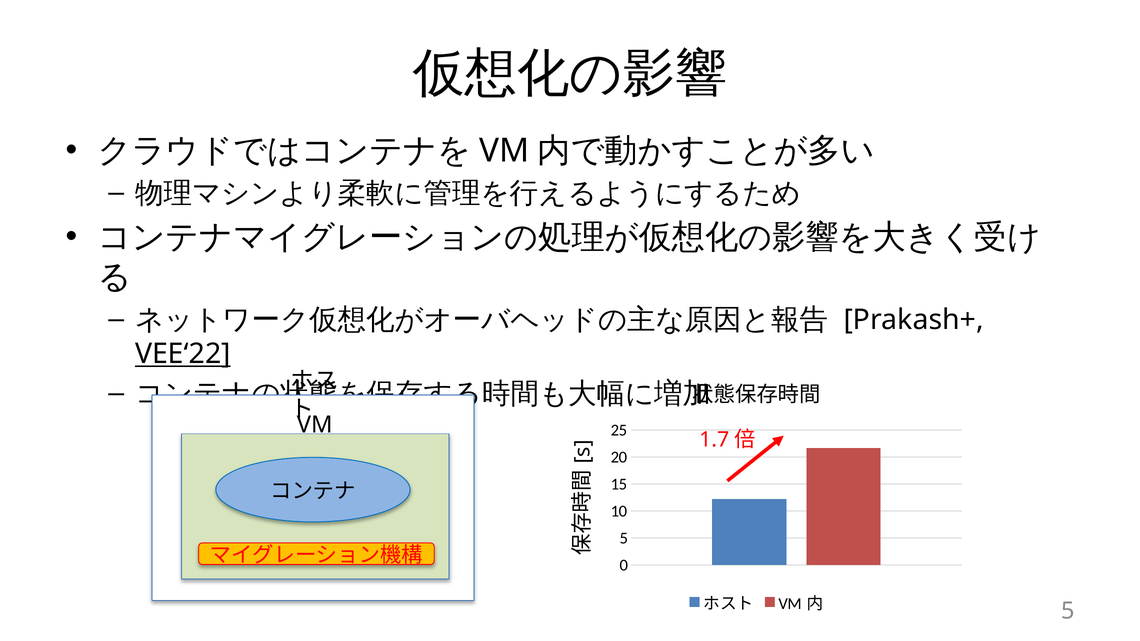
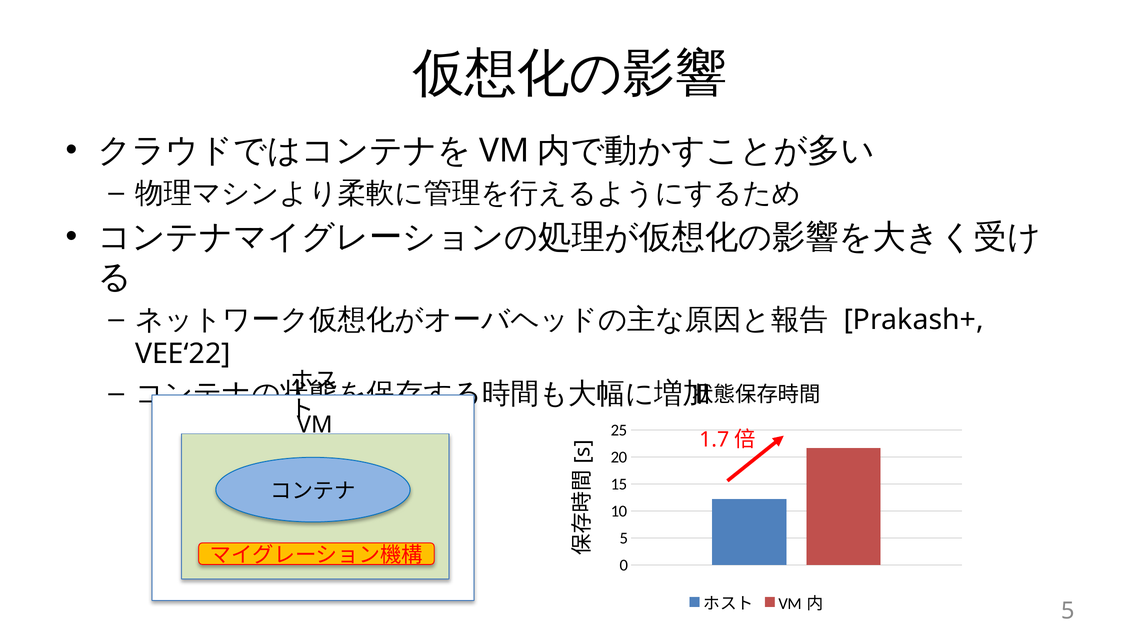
VEE‘22 underline: present -> none
